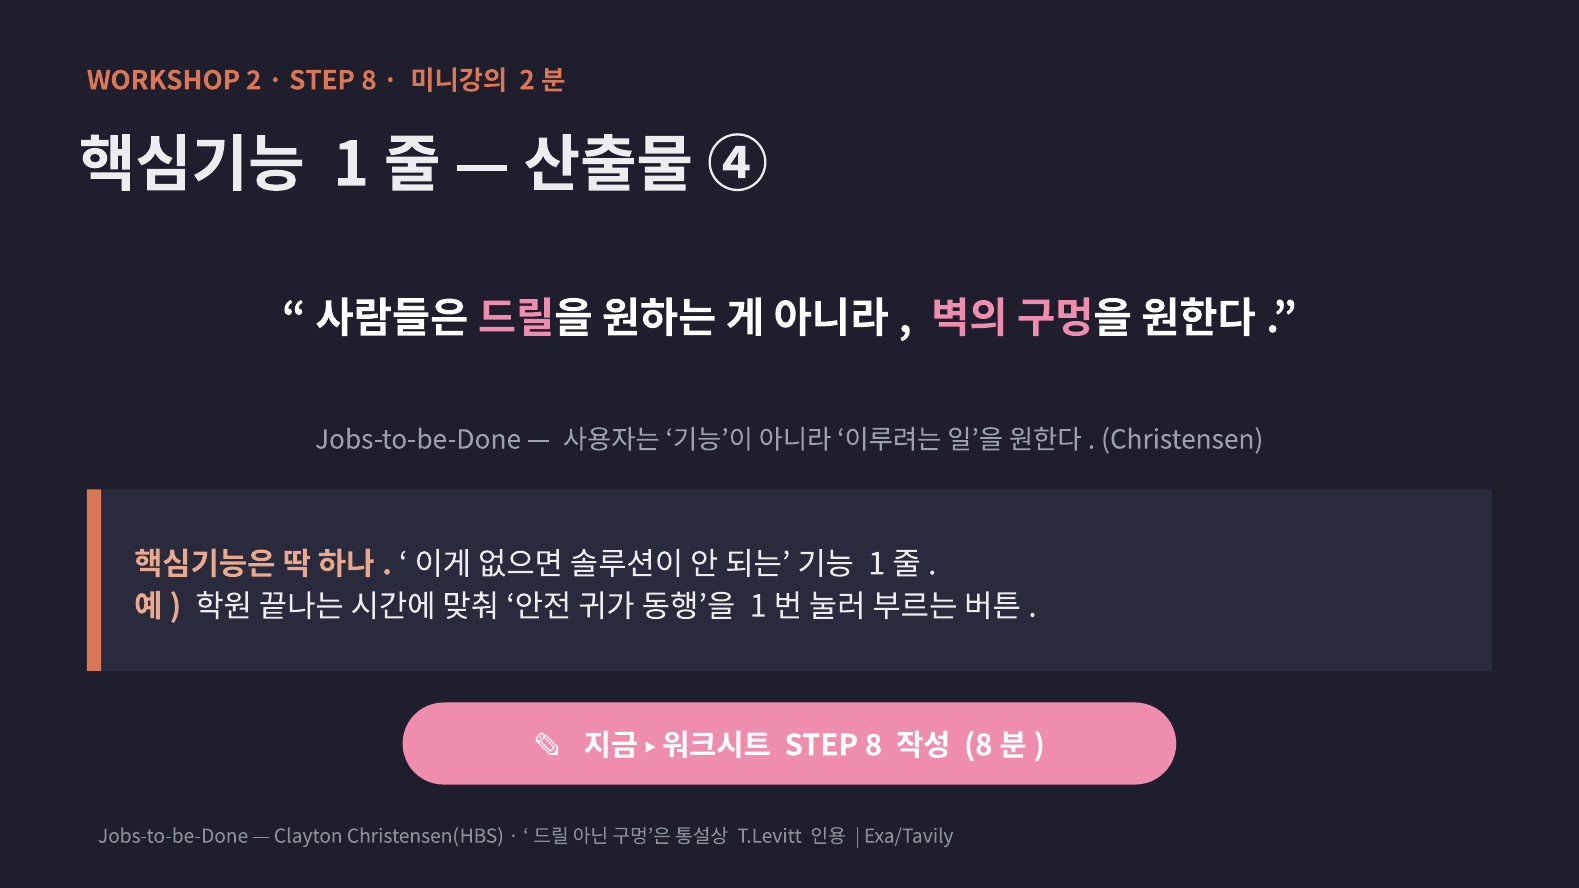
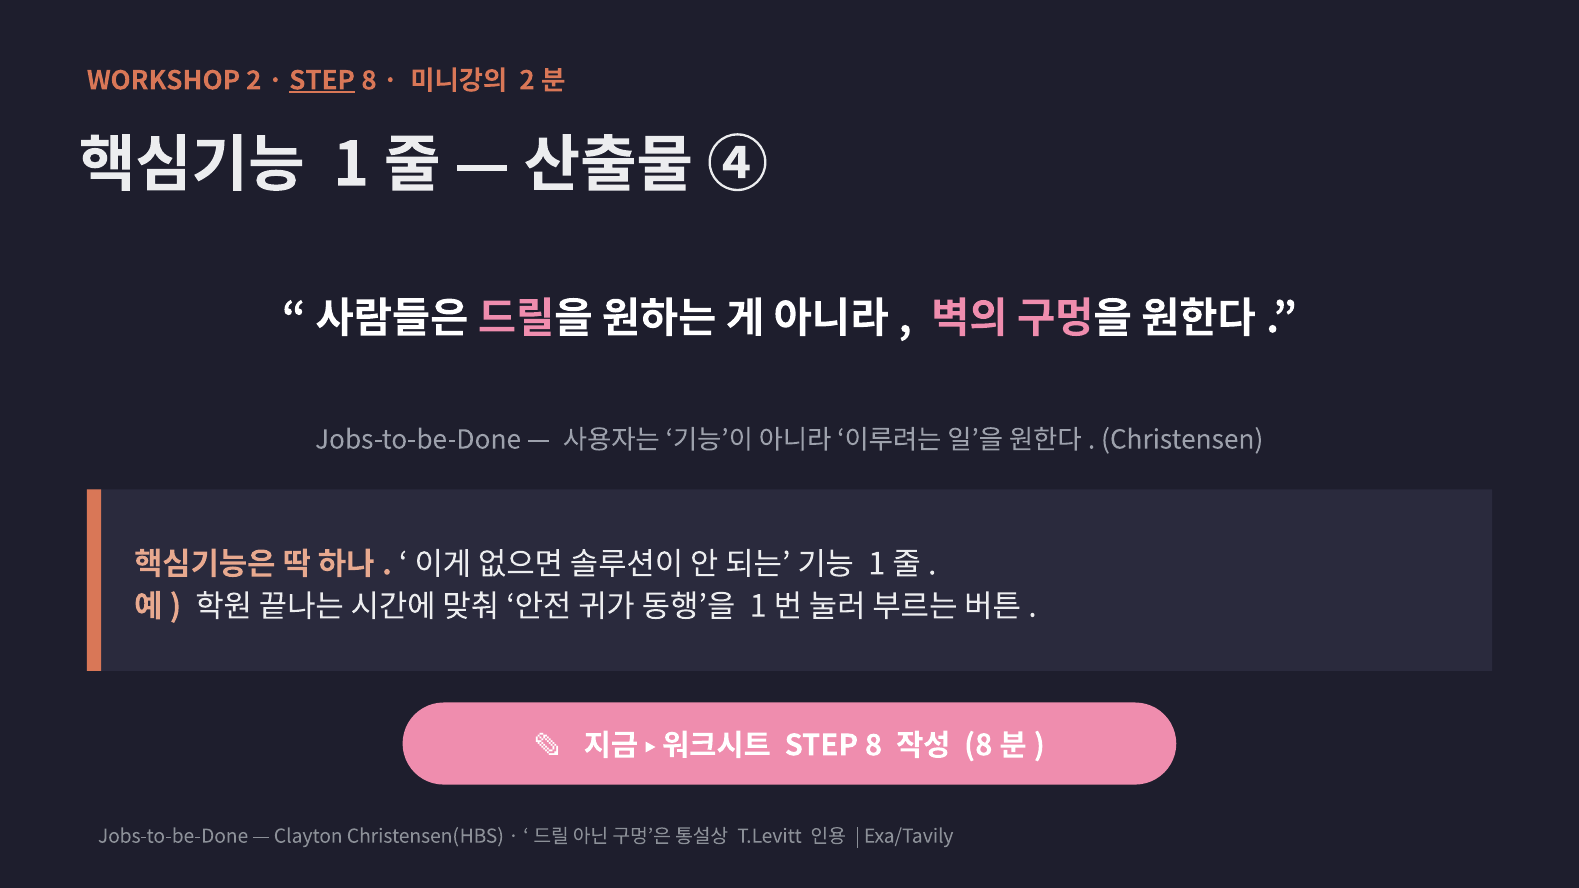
STEP at (322, 81) underline: none -> present
